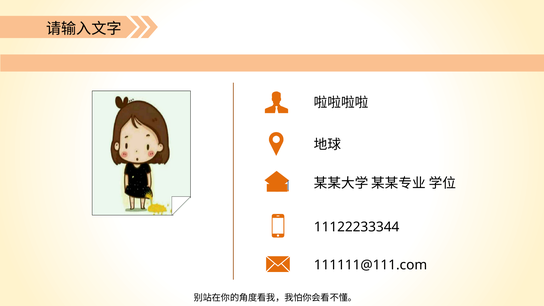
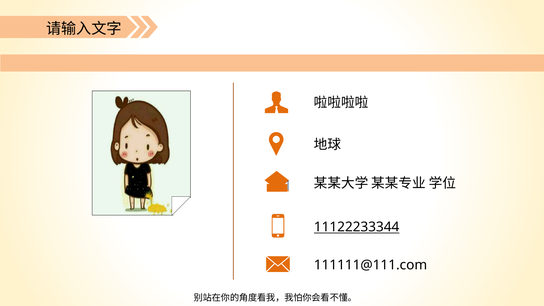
11122233344 underline: none -> present
